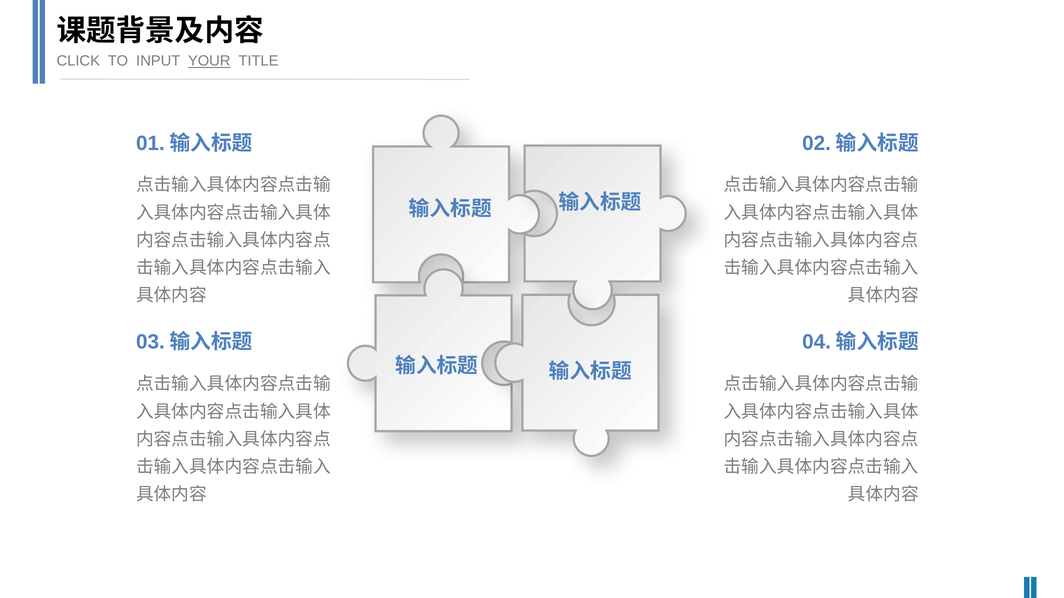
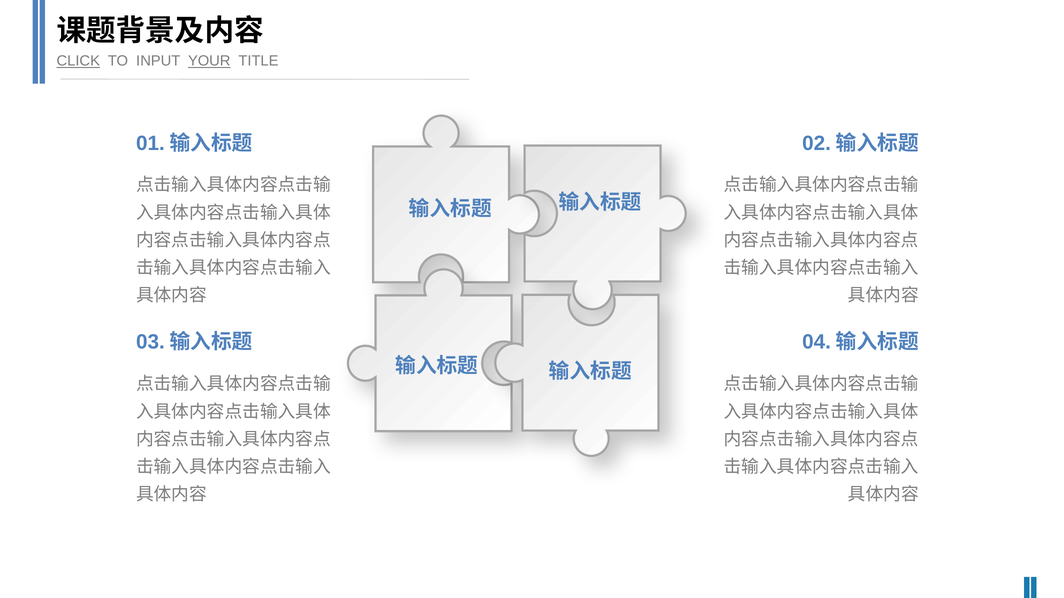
CLICK underline: none -> present
